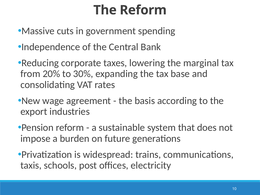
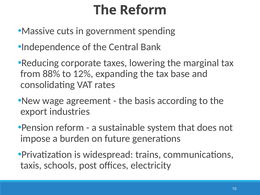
20%: 20% -> 88%
30%: 30% -> 12%
